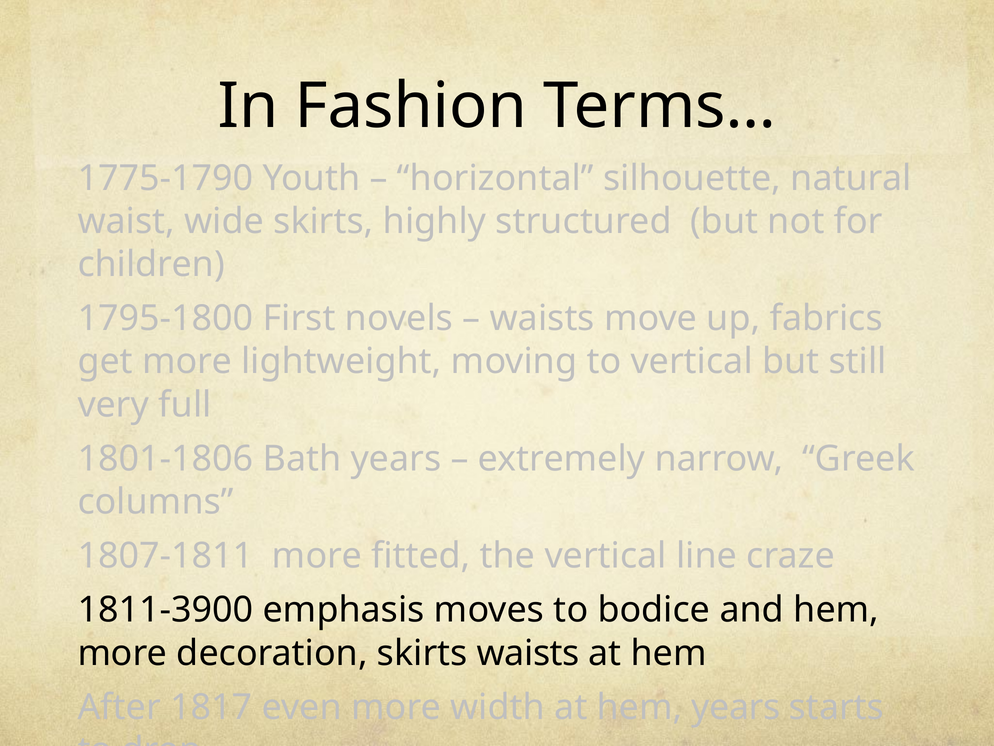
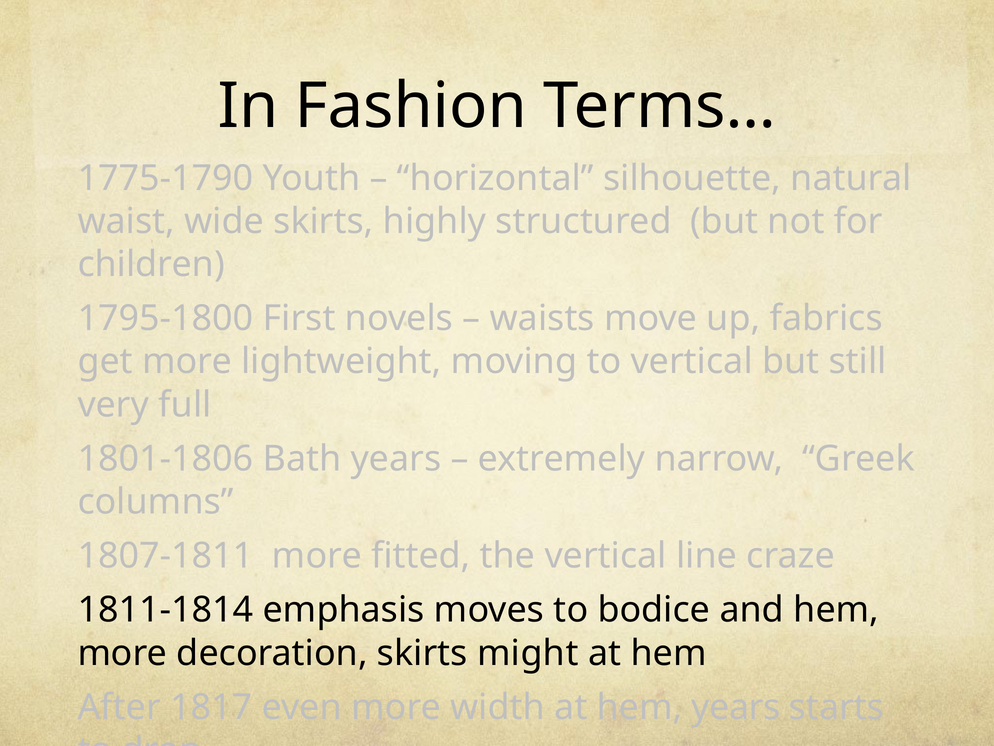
1811-3900: 1811-3900 -> 1811-1814
skirts waists: waists -> might
